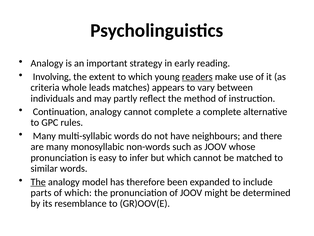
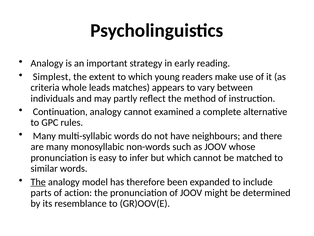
Involving: Involving -> Simplest
readers underline: present -> none
cannot complete: complete -> examined
of which: which -> action
